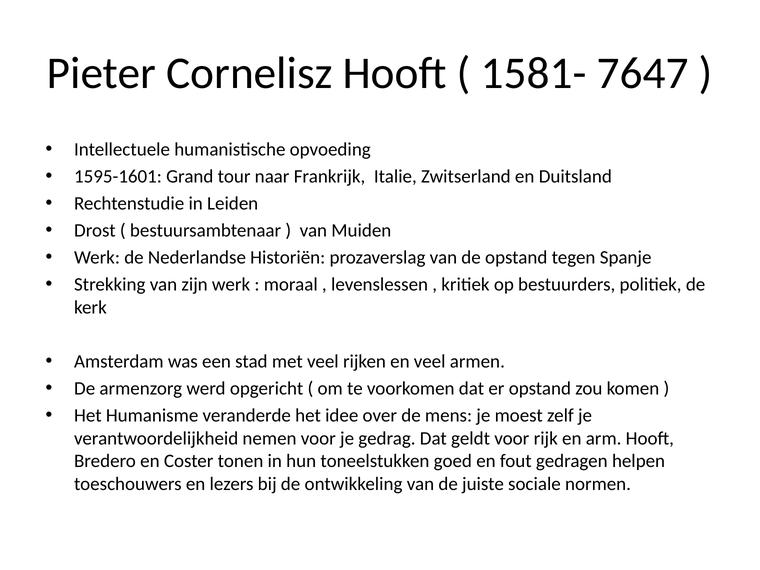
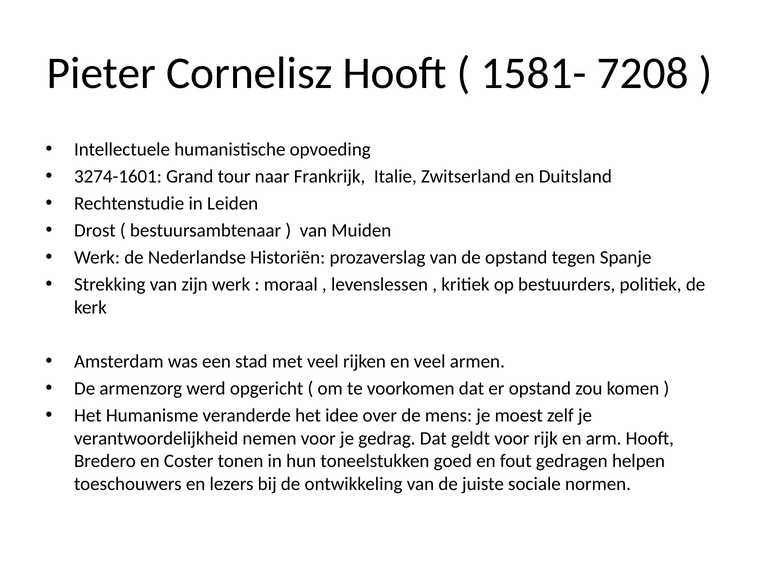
7647: 7647 -> 7208
1595-1601: 1595-1601 -> 3274-1601
